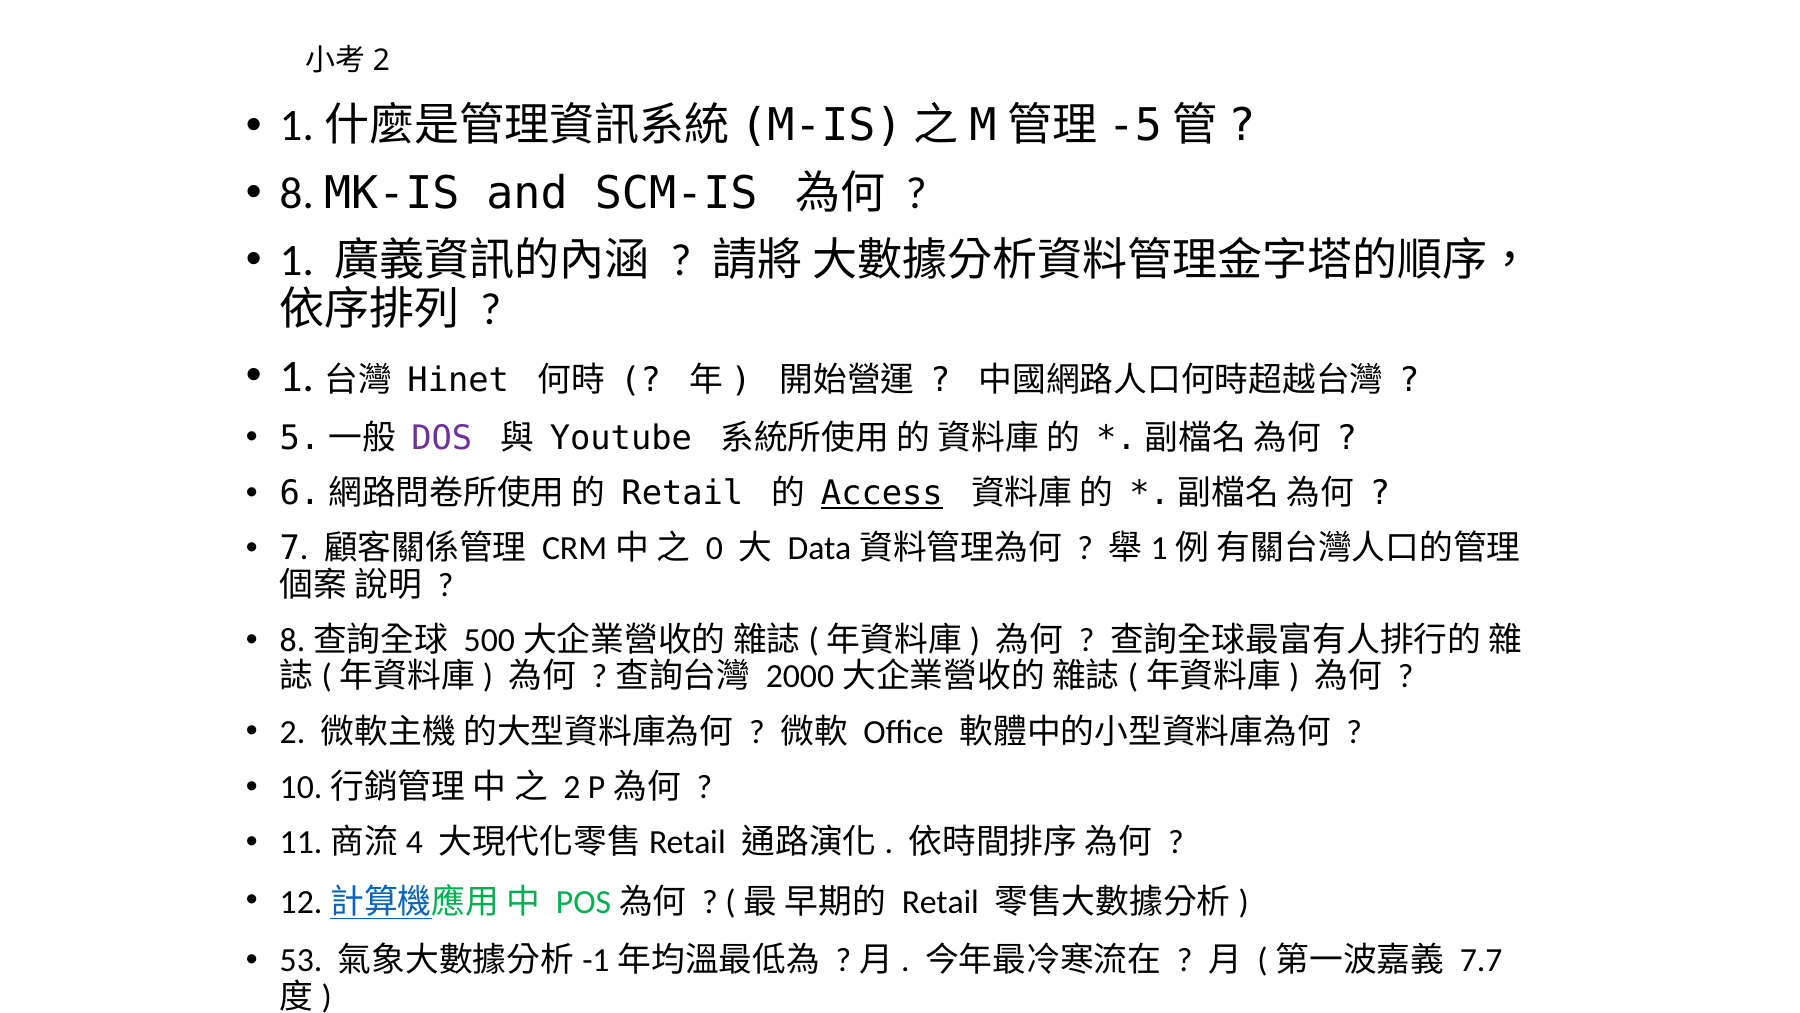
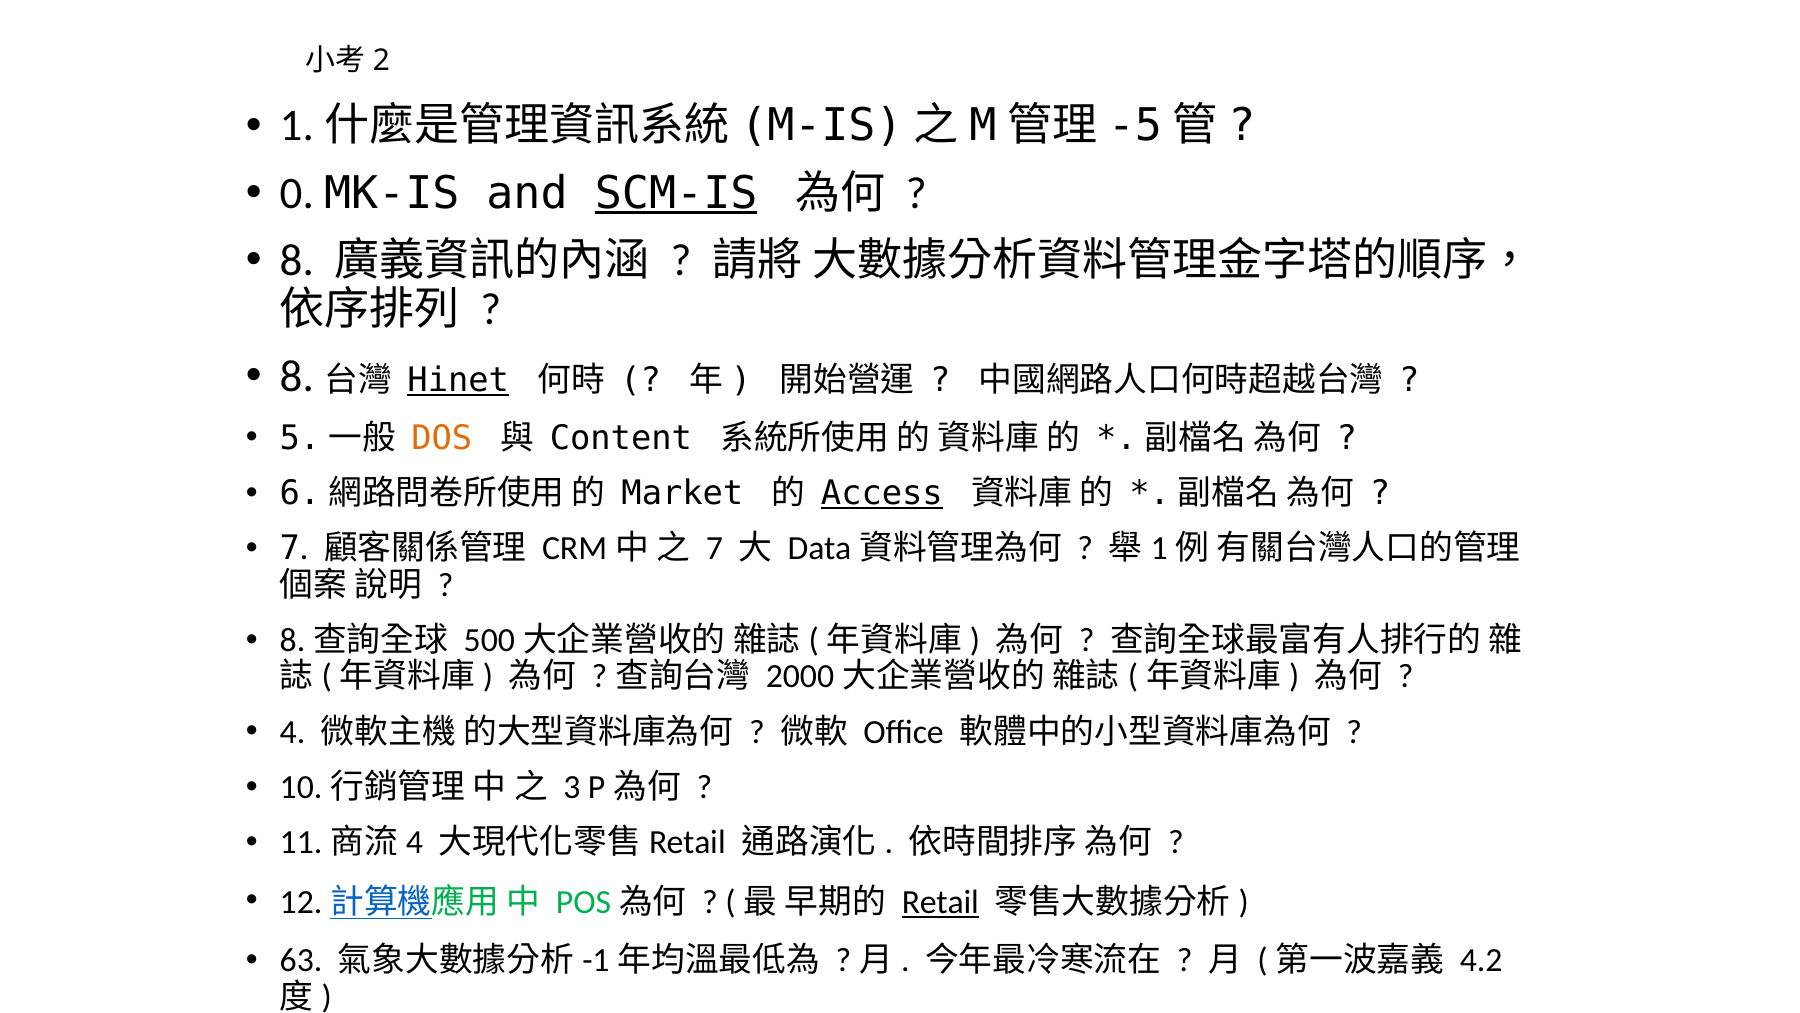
8: 8 -> 0
SCM-IS underline: none -> present
1 at (297, 261): 1 -> 8
1 at (297, 376): 1 -> 8
Hinet underline: none -> present
DOS colour: purple -> orange
Youtube: Youtube -> Content
Retail at (682, 493): Retail -> Market
0 at (714, 548): 0 -> 7
2 at (293, 732): 2 -> 4
2 at (572, 787): 2 -> 3
Retail at (940, 902) underline: none -> present
53: 53 -> 63
7.7: 7.7 -> 4.2
